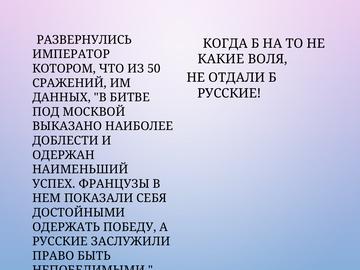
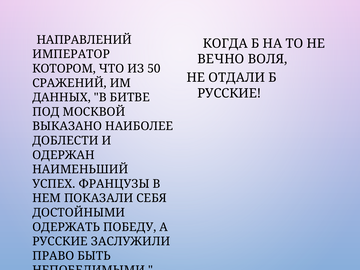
РАЗВЕРНУЛИСЬ: РАЗВЕРНУЛИСЬ -> НАПРАВЛЕНИЙ
КАКИЕ: КАКИЕ -> ВЕЧНО
